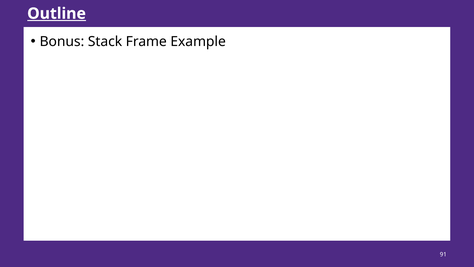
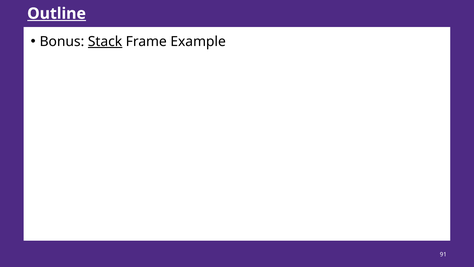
Stack underline: none -> present
